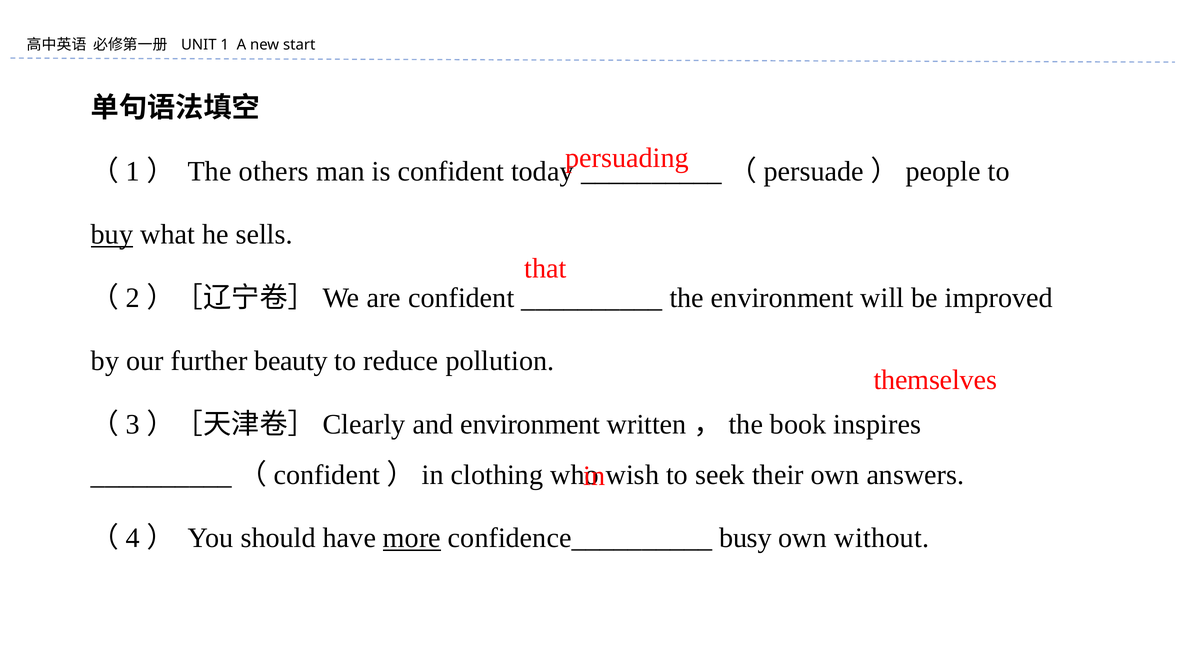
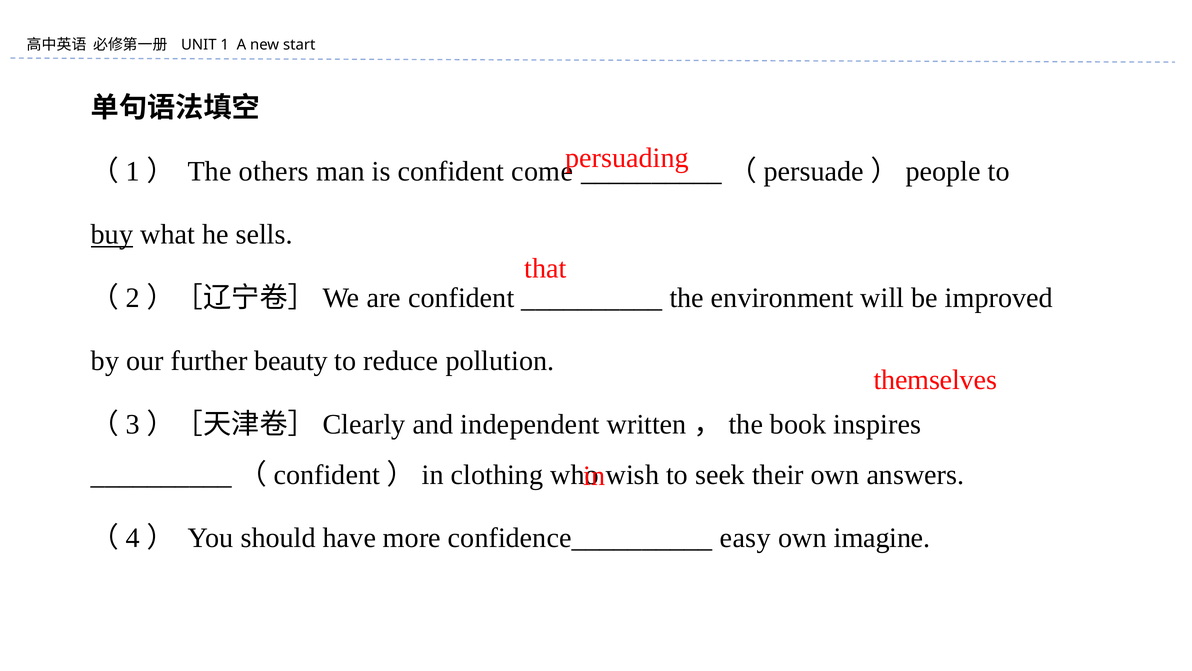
today: today -> come
and environment: environment -> independent
more underline: present -> none
busy: busy -> easy
without: without -> imagine
